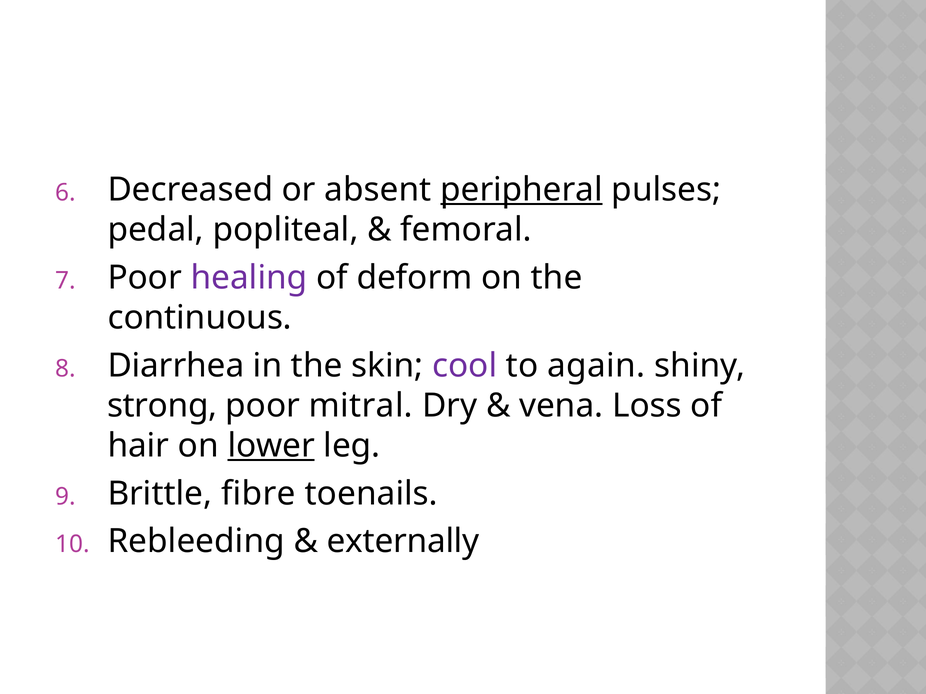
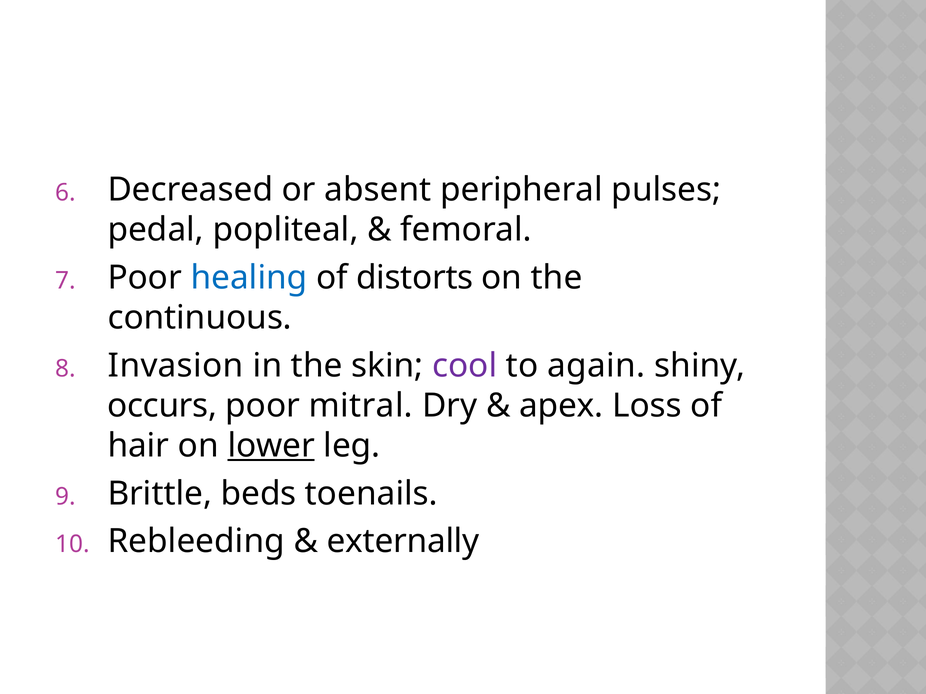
peripheral underline: present -> none
healing colour: purple -> blue
deform: deform -> distorts
Diarrhea: Diarrhea -> Invasion
strong: strong -> occurs
vena: vena -> apex
fibre: fibre -> beds
